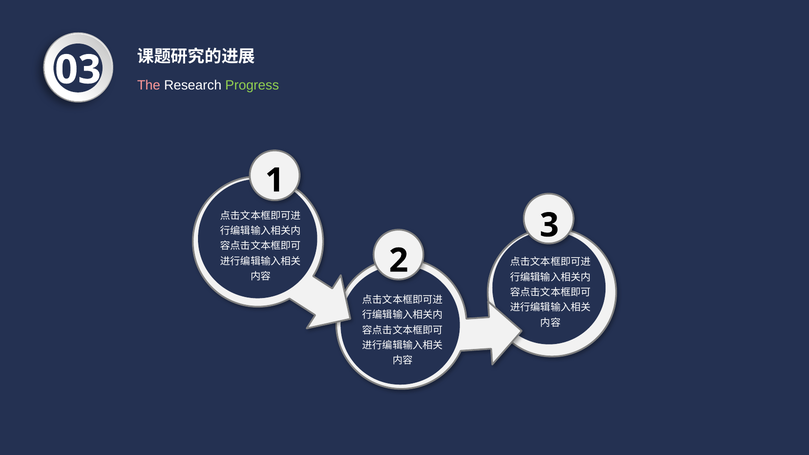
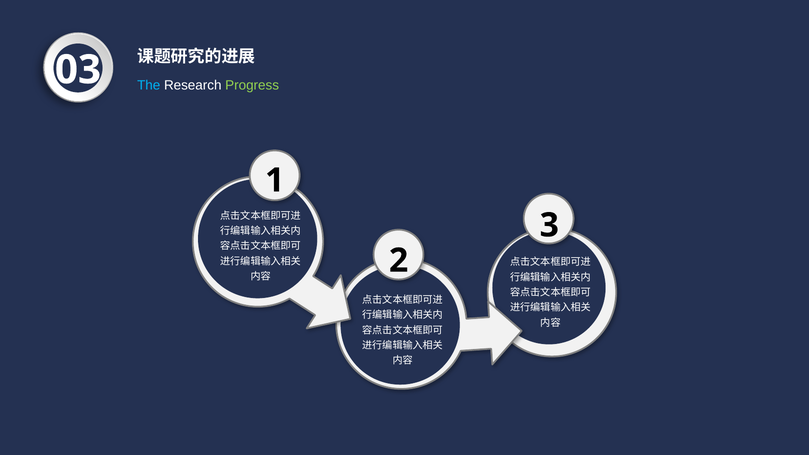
The colour: pink -> light blue
